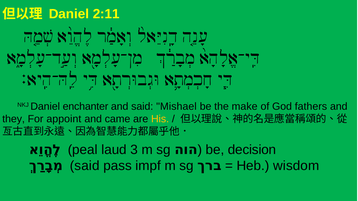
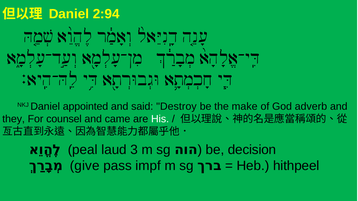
2:11: 2:11 -> 2:94
enchanter: enchanter -> appointed
Mishael: Mishael -> Destroy
fathers: fathers -> adverb
appoint: appoint -> counsel
His colour: yellow -> white
said at (85, 166): said -> give
wisdom: wisdom -> hithpeel
